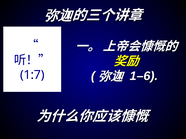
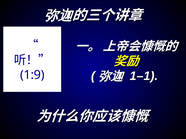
1–6: 1–6 -> 1–1
1:7: 1:7 -> 1:9
